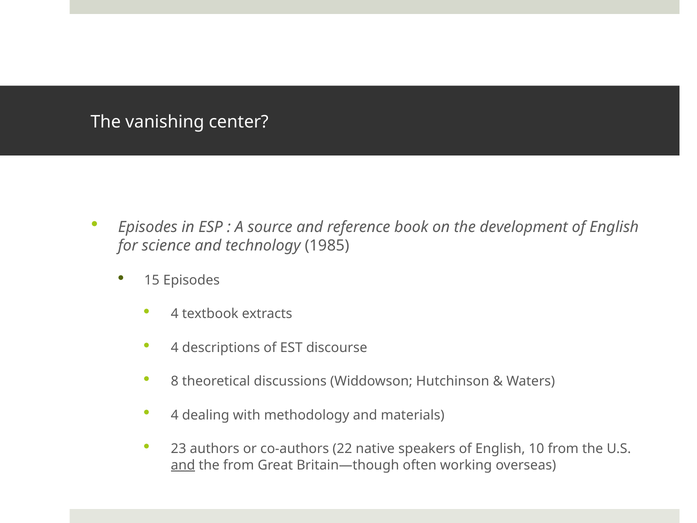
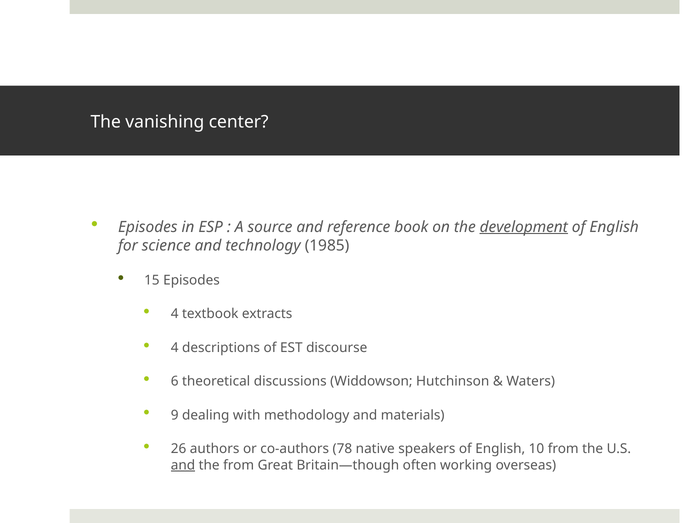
development underline: none -> present
8: 8 -> 6
4 at (175, 415): 4 -> 9
23: 23 -> 26
22: 22 -> 78
